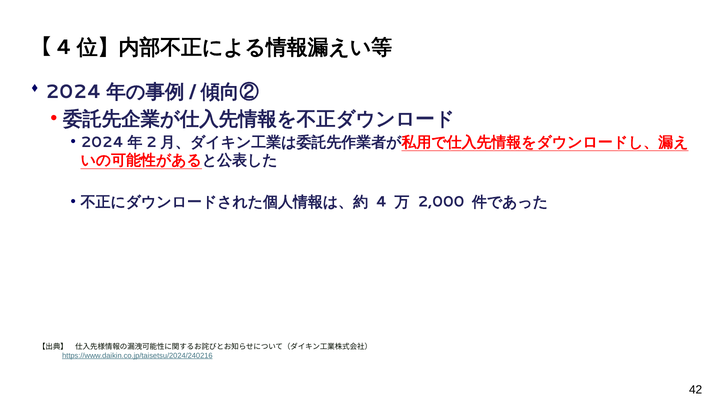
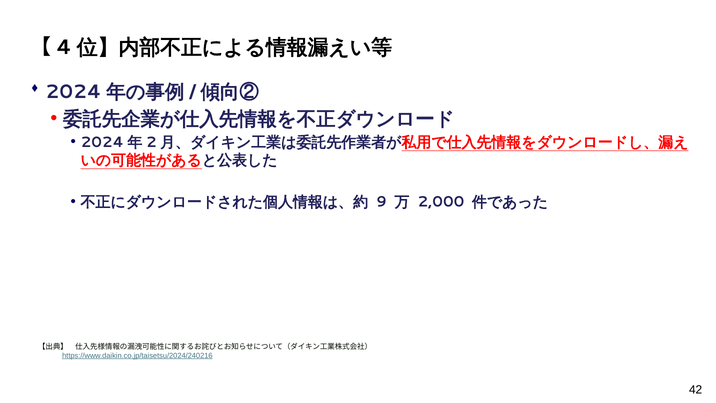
4: 4 -> 9
